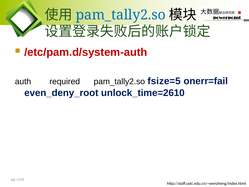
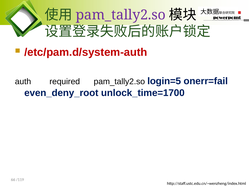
pam_tally2.so at (121, 15) colour: blue -> purple
fsize=5: fsize=5 -> login=5
unlock_time=2610: unlock_time=2610 -> unlock_time=1700
